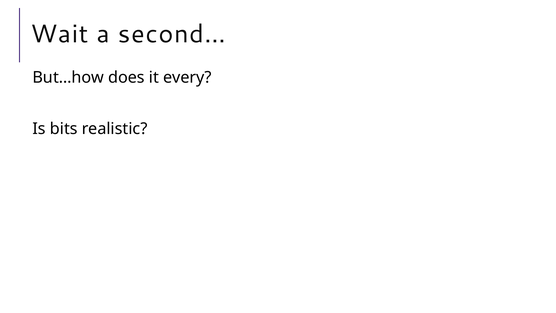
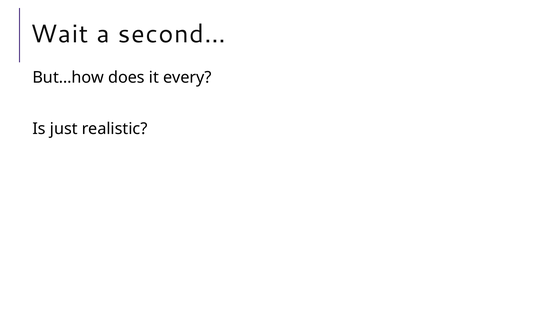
bits: bits -> just
